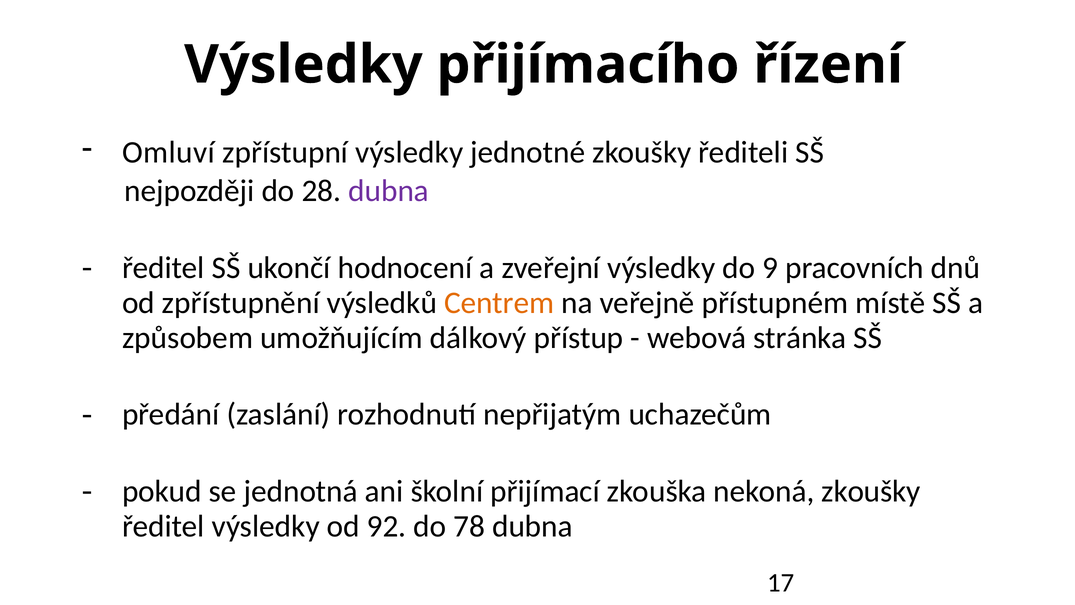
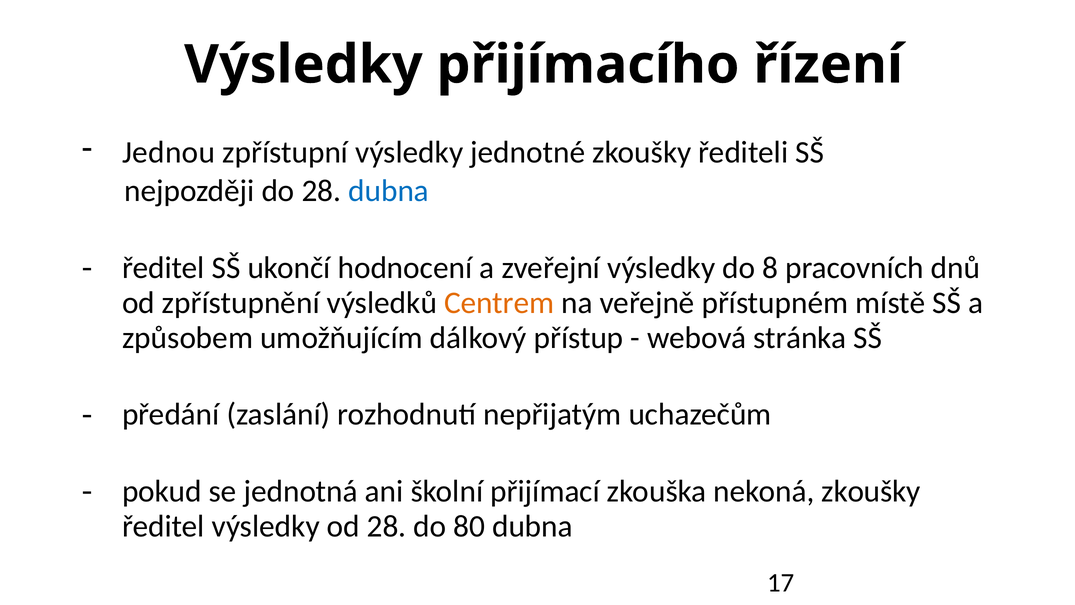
Omluví: Omluví -> Jednou
dubna at (389, 191) colour: purple -> blue
9: 9 -> 8
od 92: 92 -> 28
78: 78 -> 80
